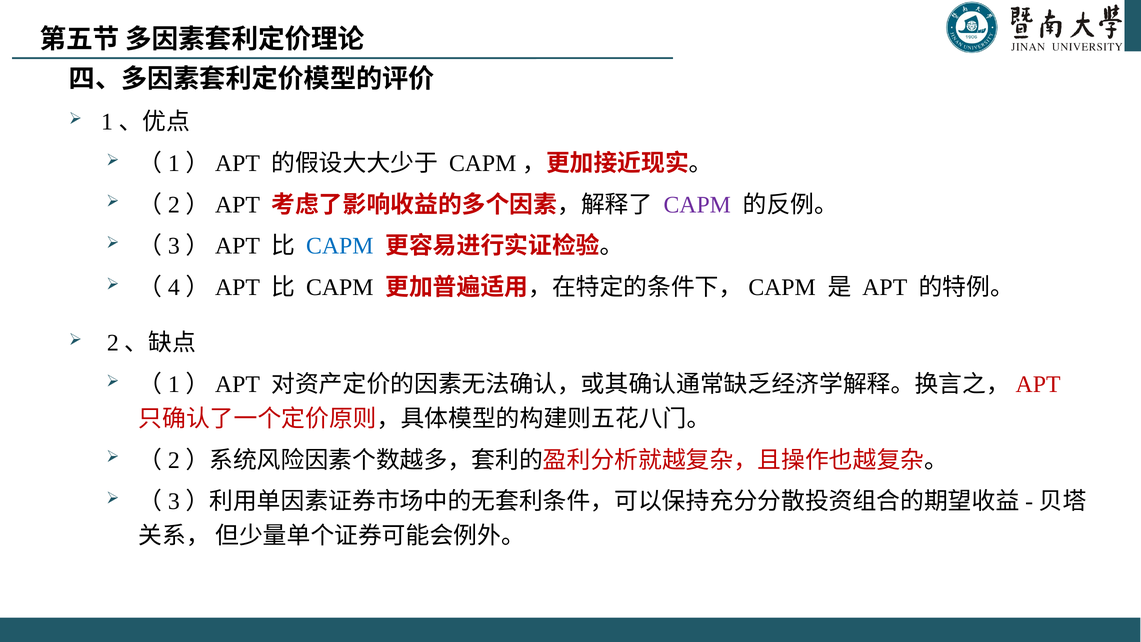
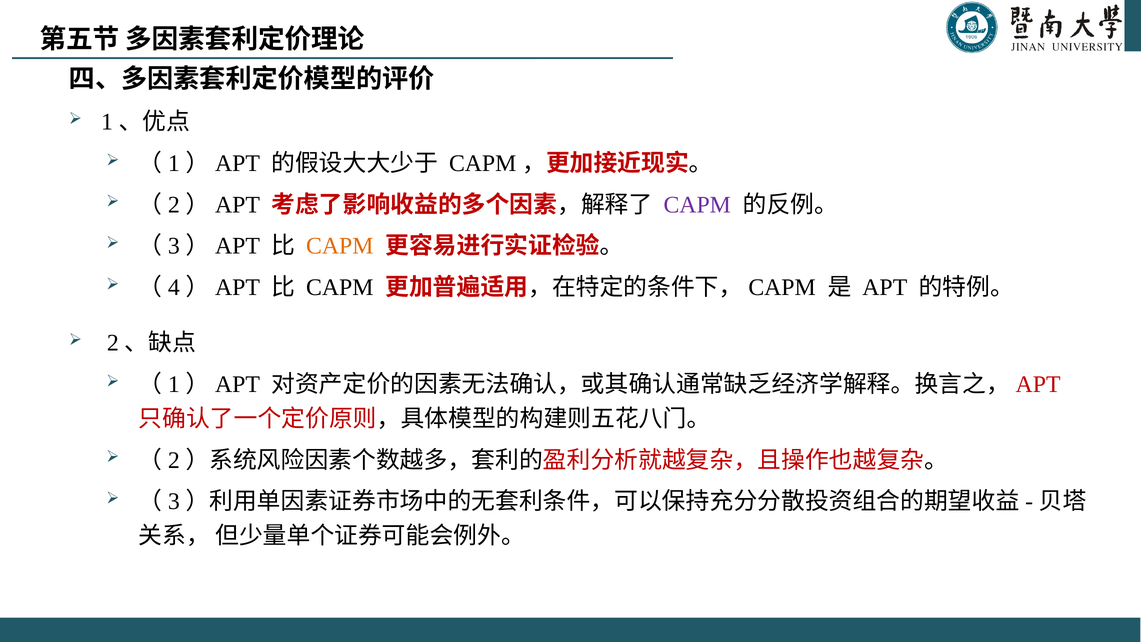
CAPM at (340, 246) colour: blue -> orange
